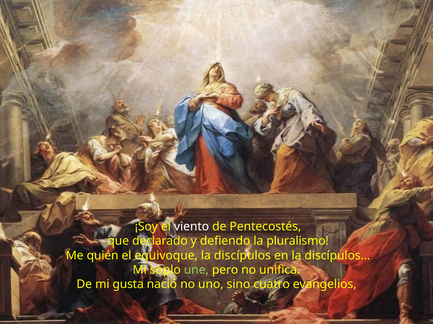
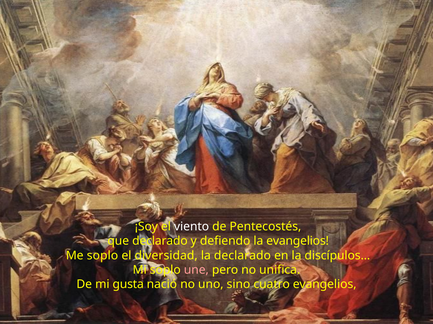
la pluralismo: pluralismo -> evangelios
Me quién: quién -> soplo
equivoque: equivoque -> diversidad
la discípulos: discípulos -> declarado
une colour: light green -> pink
